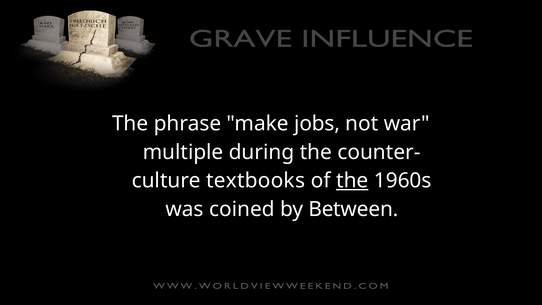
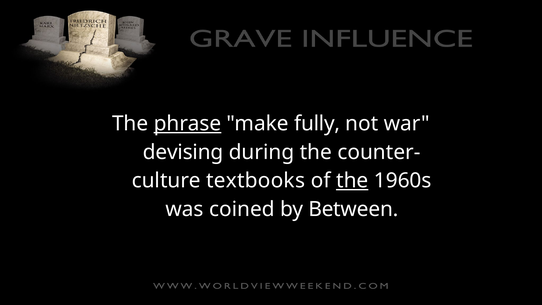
phrase underline: none -> present
jobs: jobs -> fully
multiple: multiple -> devising
